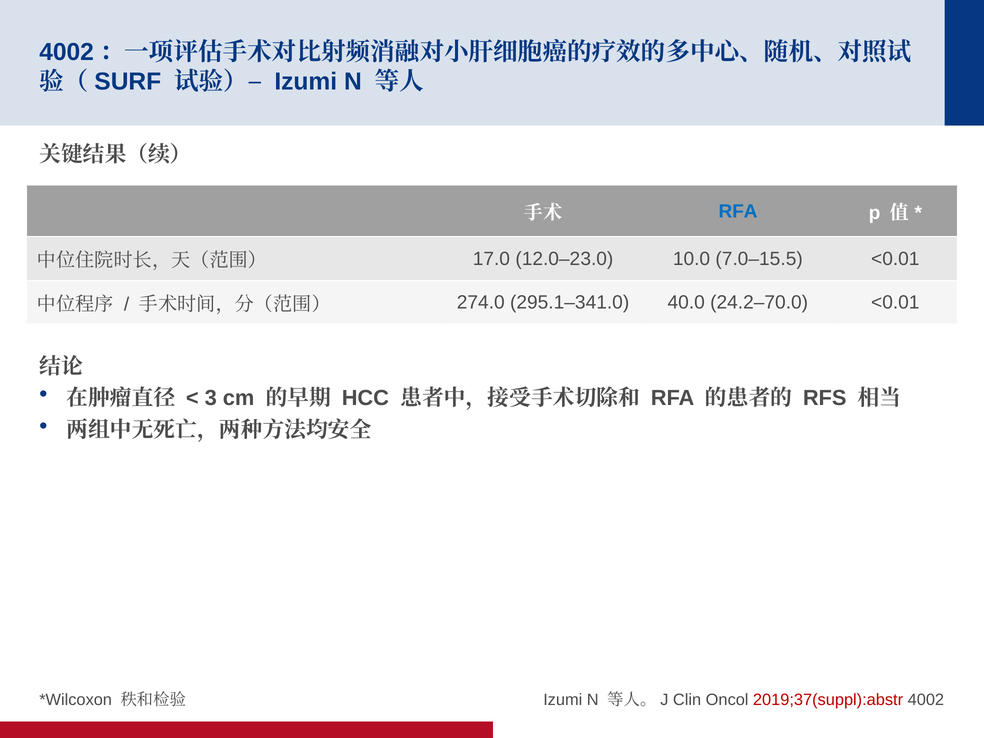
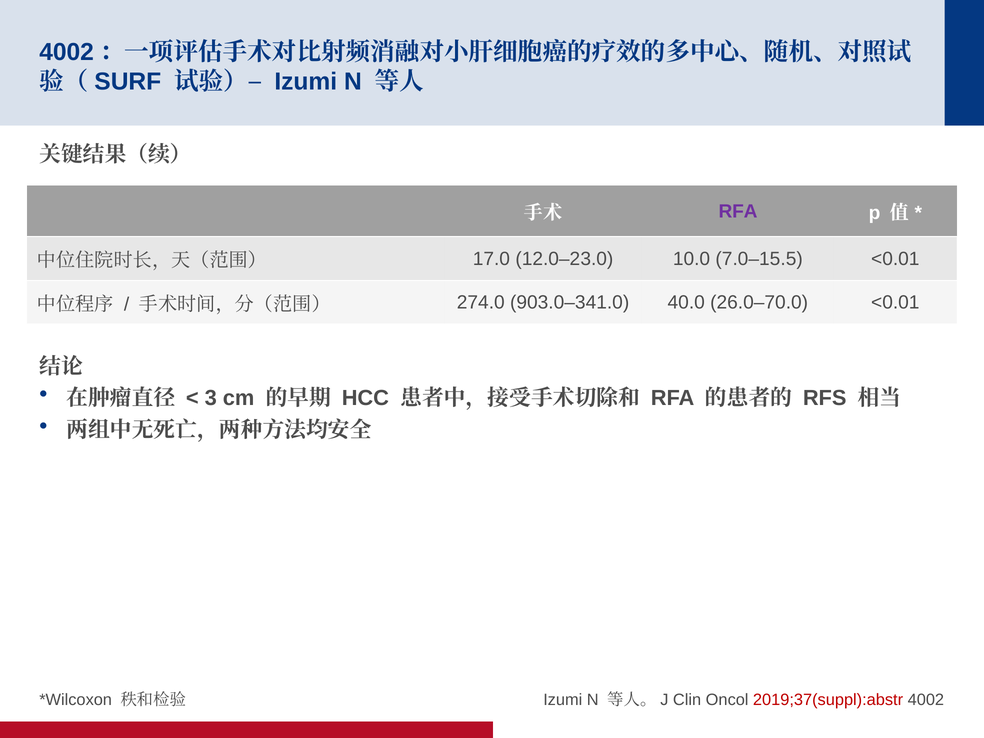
RFA at (738, 211) colour: blue -> purple
295.1–341.0: 295.1–341.0 -> 903.0–341.0
24.2–70.0: 24.2–70.0 -> 26.0–70.0
